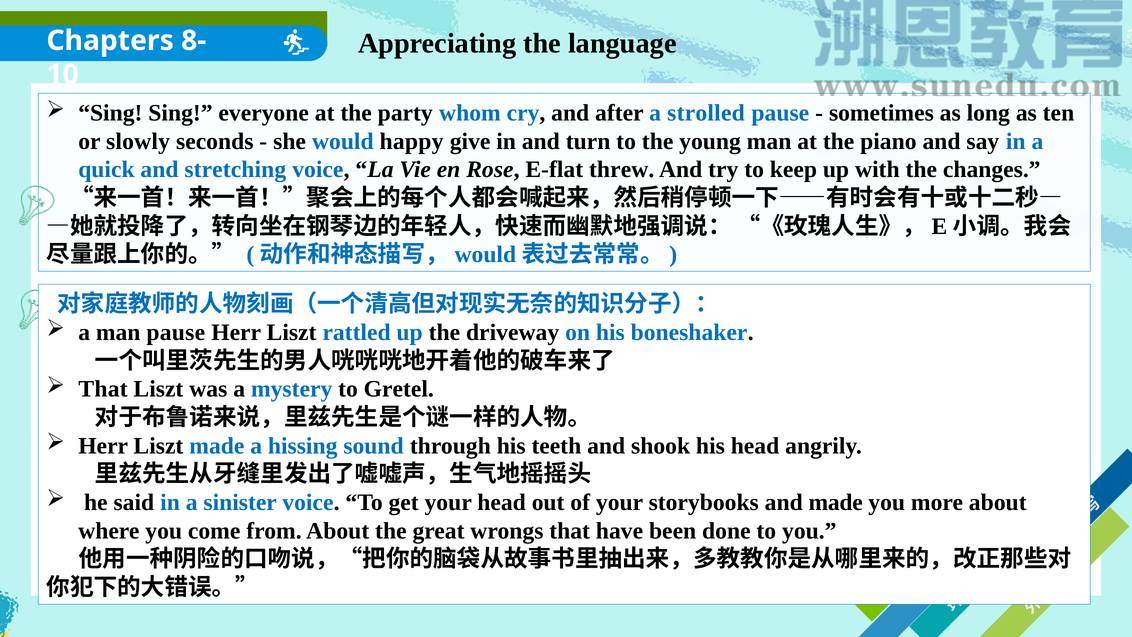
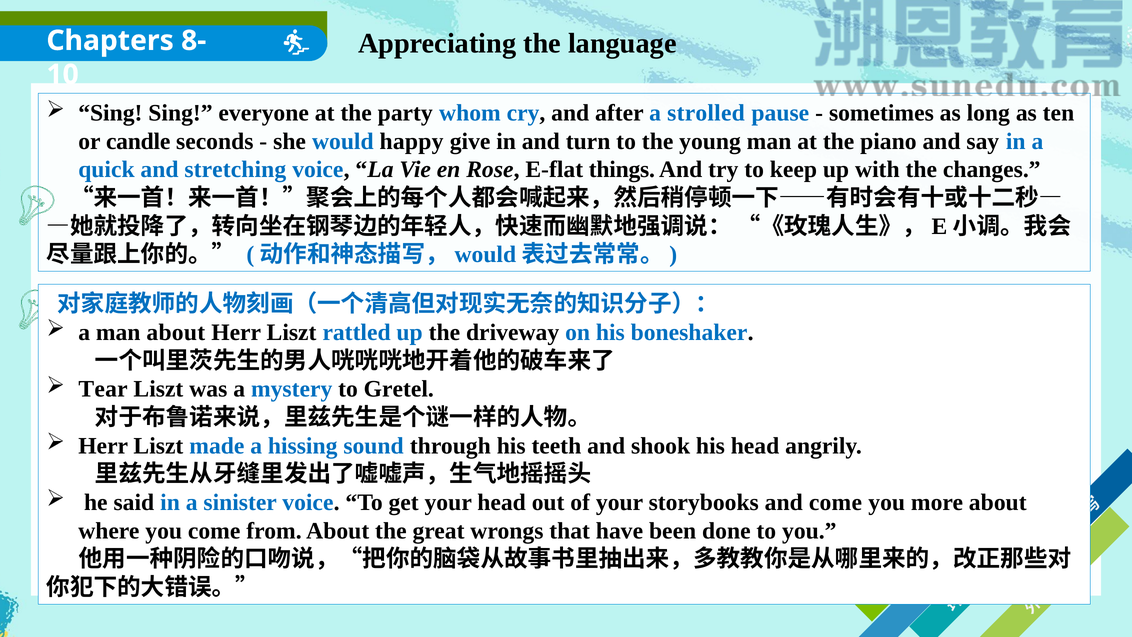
slowly: slowly -> candle
threw: threw -> things
man pause: pause -> about
That at (103, 389): That -> Tear
and made: made -> come
